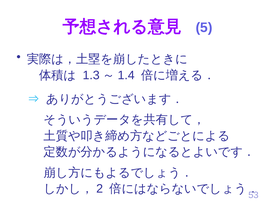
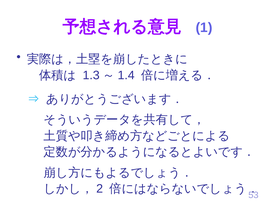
5: 5 -> 1
